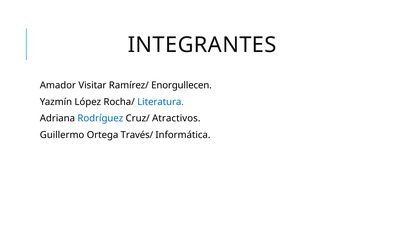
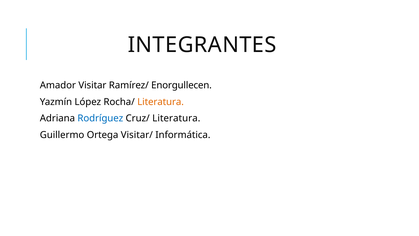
Literatura at (161, 102) colour: blue -> orange
Cruz/ Atractivos: Atractivos -> Literatura
Través/: Través/ -> Visitar/
